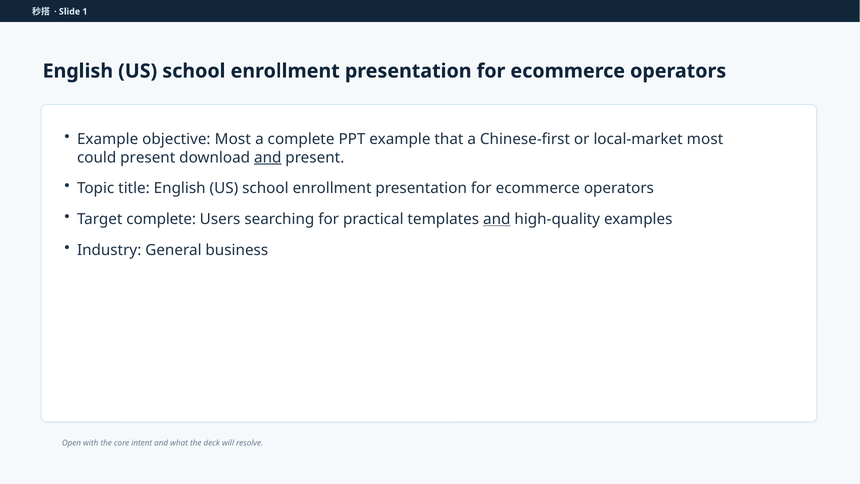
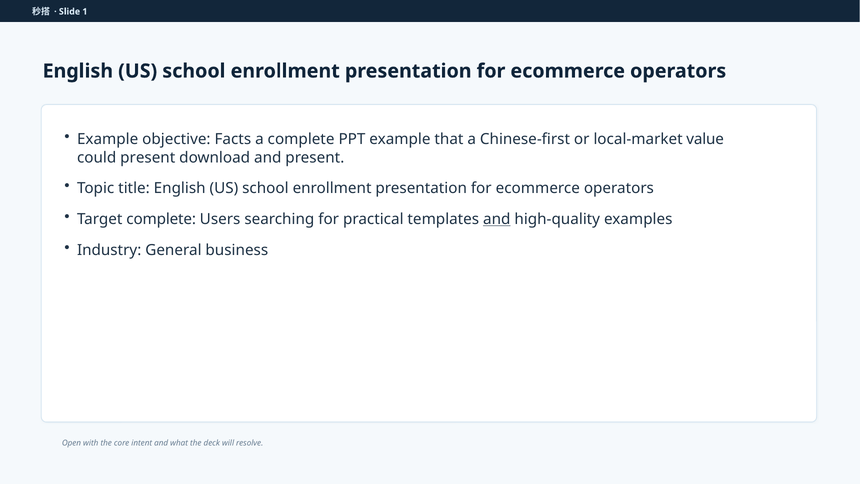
objective Most: Most -> Facts
local-market most: most -> value
and at (268, 157) underline: present -> none
